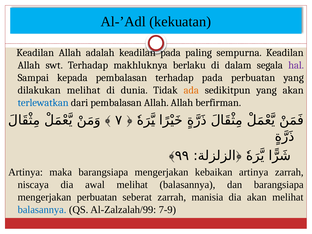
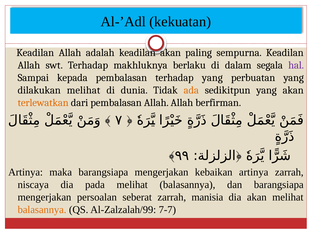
keadilan pada: pada -> akan
terhadap pada: pada -> yang
terlewatkan colour: blue -> orange
awal: awal -> pada
mengerjakan perbuatan: perbuatan -> persoalan
balasannya at (42, 210) colour: blue -> orange
7-9: 7-9 -> 7-7
